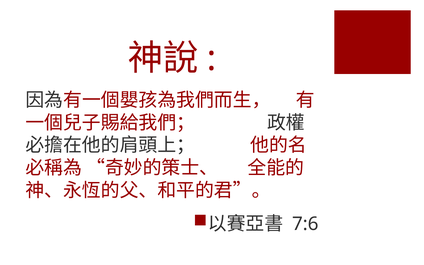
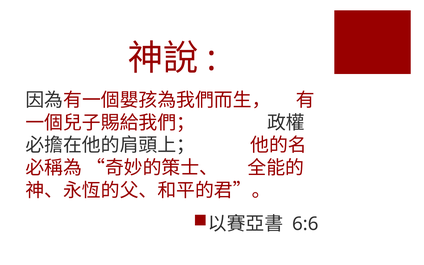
7:6: 7:6 -> 6:6
